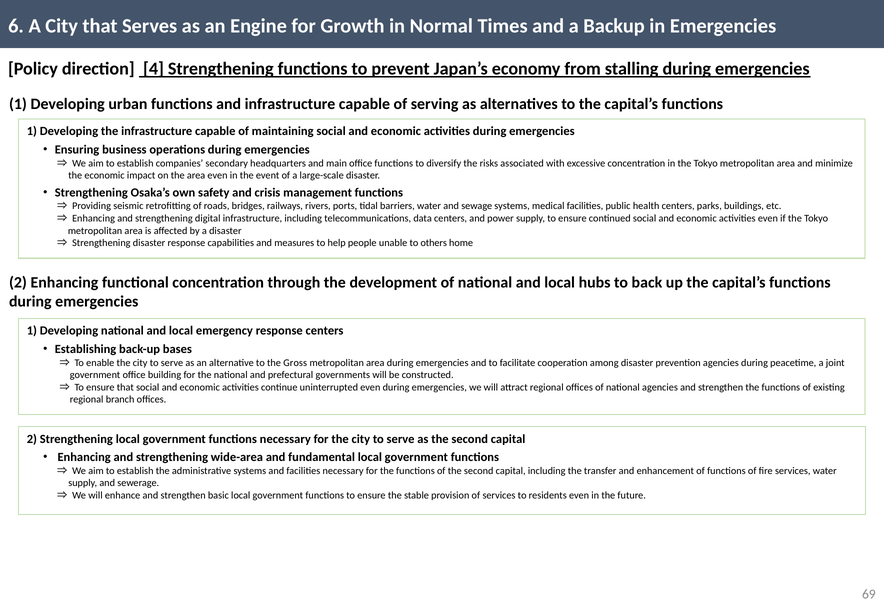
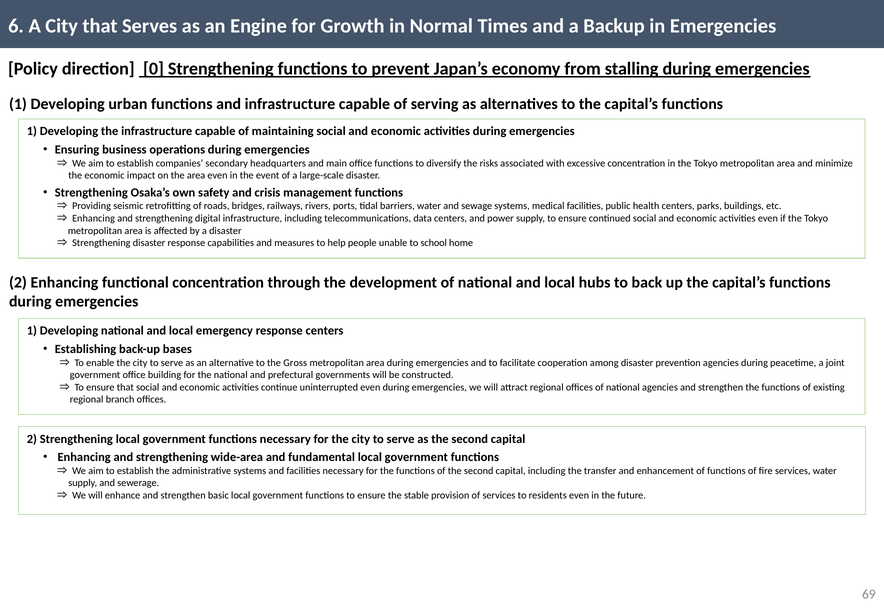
4: 4 -> 0
others: others -> school
